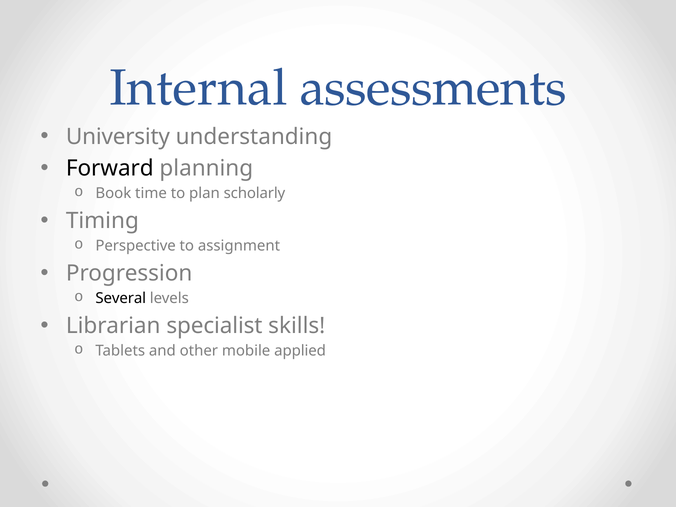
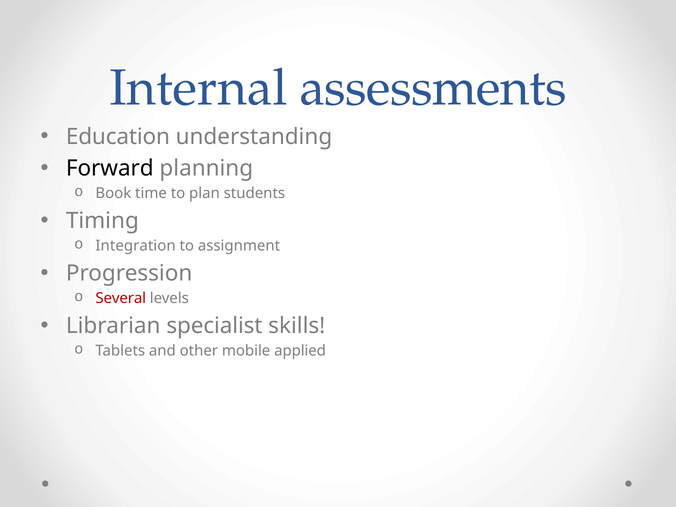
University: University -> Education
scholarly: scholarly -> students
Perspective: Perspective -> Integration
Several colour: black -> red
